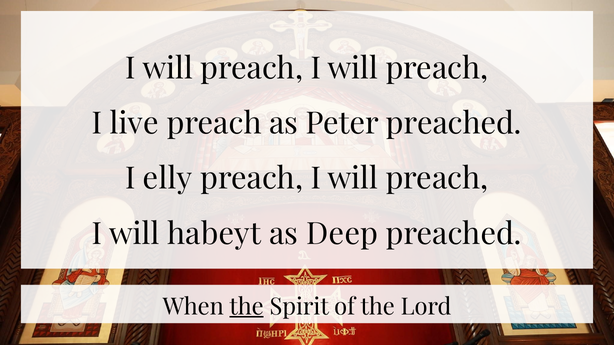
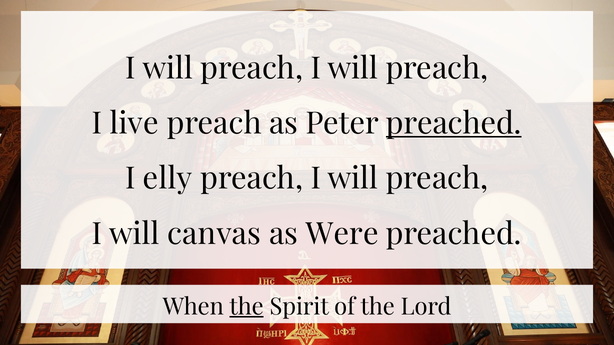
preached at (454, 124) underline: none -> present
habeyt: habeyt -> canvas
Deep: Deep -> Were
